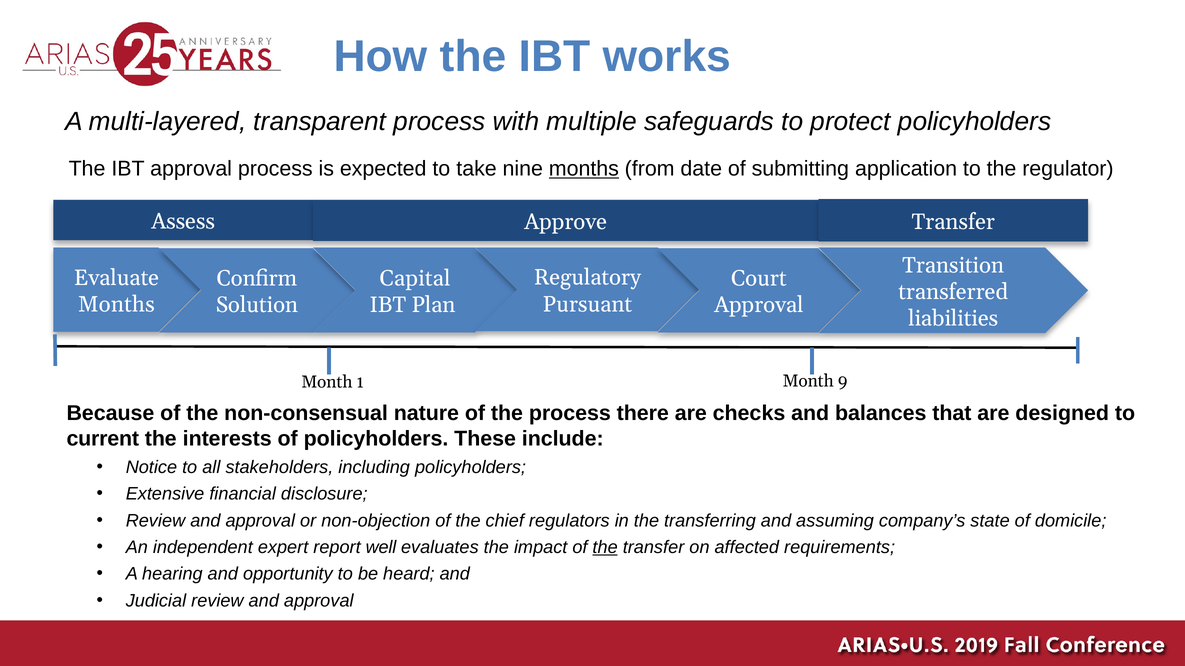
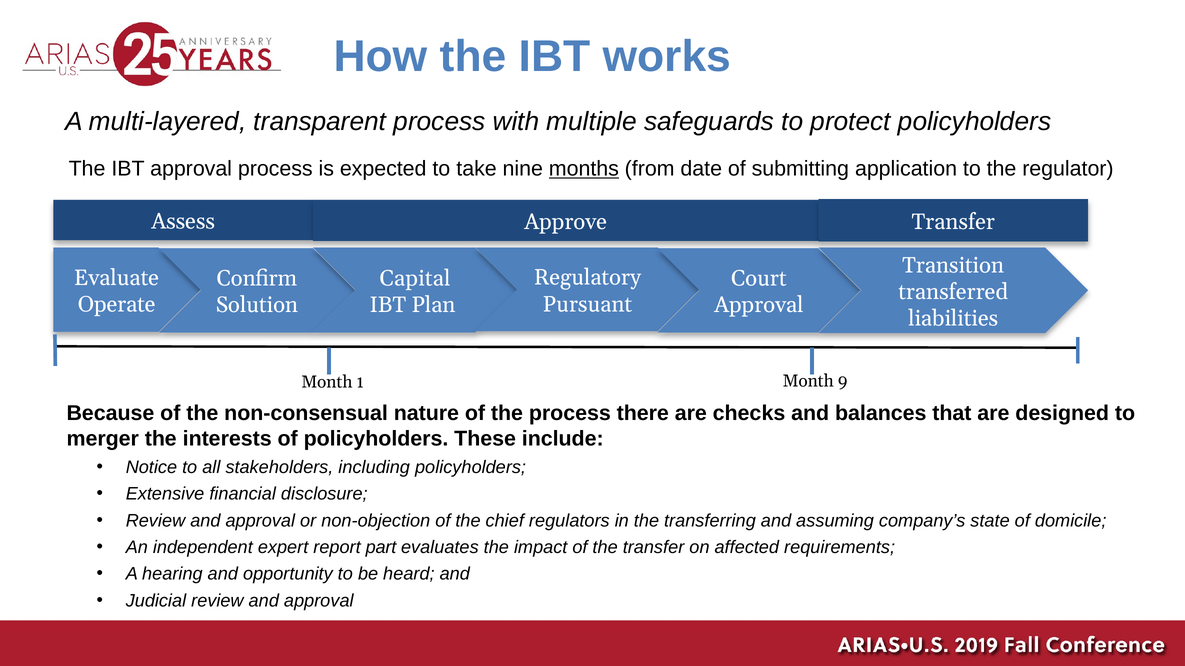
Months at (116, 305): Months -> Operate
current: current -> merger
well: well -> part
the at (605, 548) underline: present -> none
